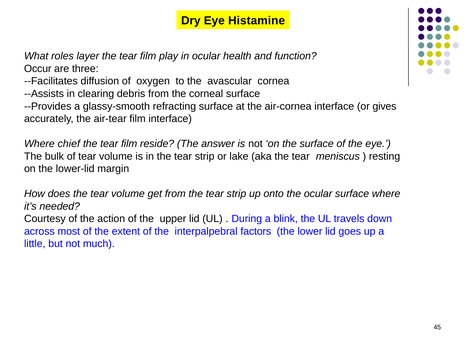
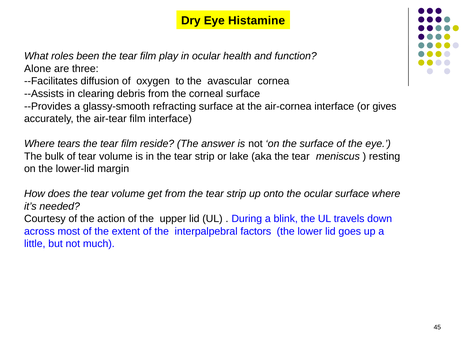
layer: layer -> been
Occur: Occur -> Alone
chief: chief -> tears
